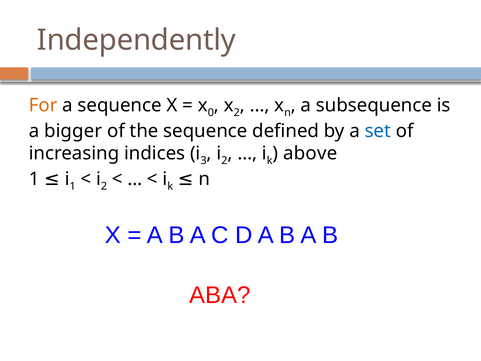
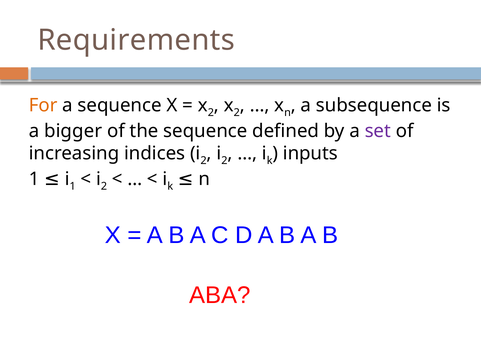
Independently: Independently -> Requirements
0 at (211, 113): 0 -> 2
set colour: blue -> purple
3 at (204, 161): 3 -> 2
above: above -> inputs
